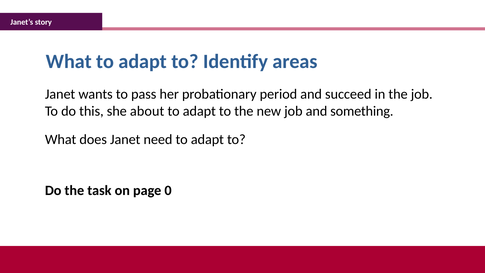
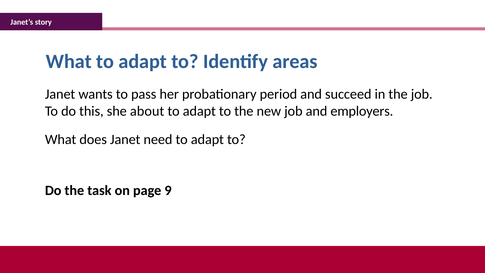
something: something -> employers
0: 0 -> 9
